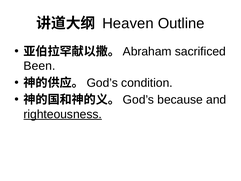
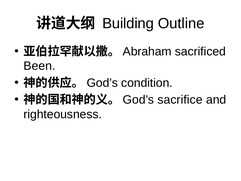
Heaven: Heaven -> Building
because: because -> sacrifice
righteousness underline: present -> none
